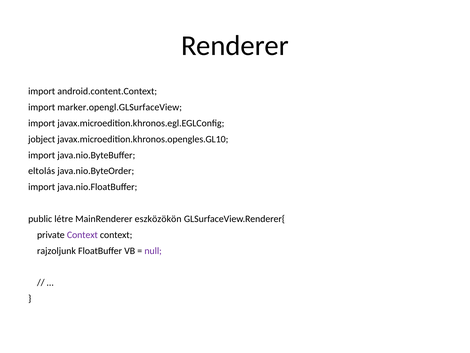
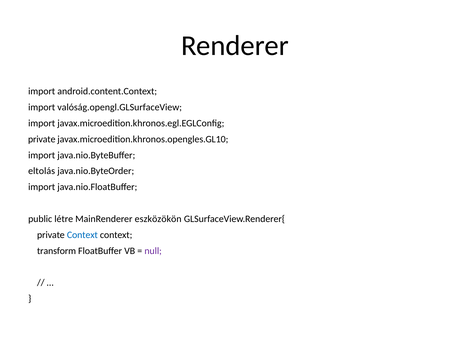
marker.opengl.GLSurfaceView: marker.opengl.GLSurfaceView -> valóság.opengl.GLSurfaceView
jobject at (42, 139): jobject -> private
Context at (82, 235) colour: purple -> blue
rajzoljunk: rajzoljunk -> transform
